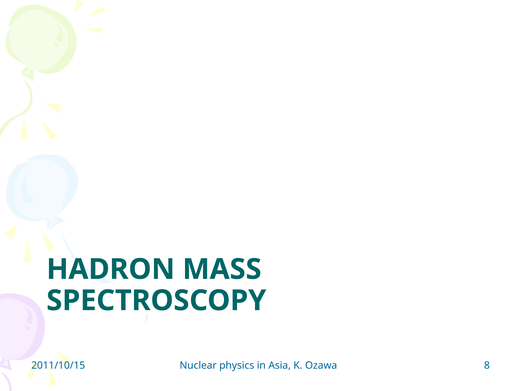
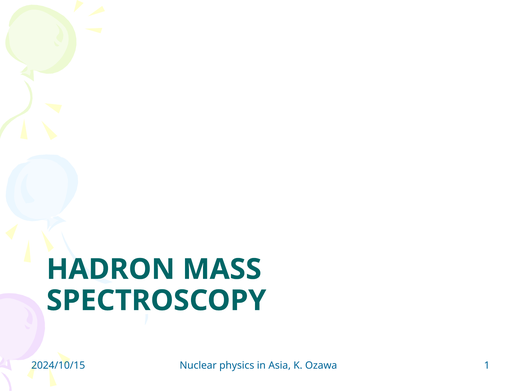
2011/10/15: 2011/10/15 -> 2024/10/15
8: 8 -> 1
